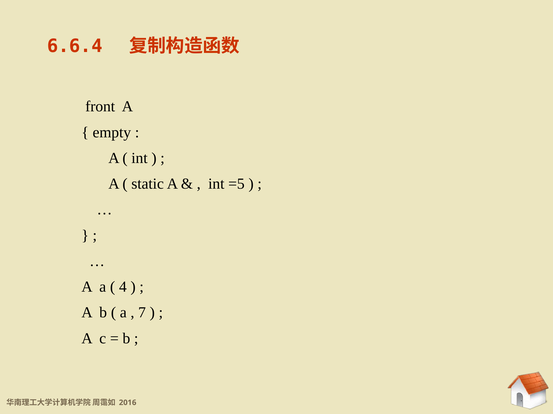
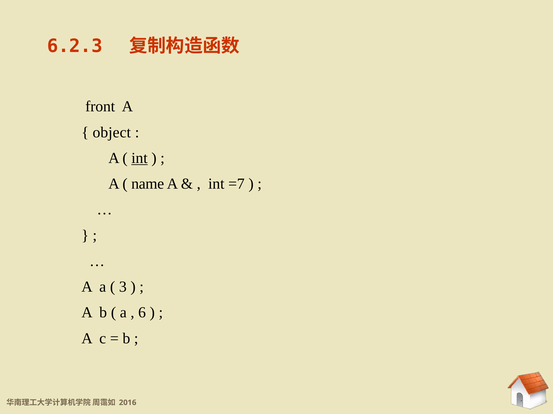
6.6.4: 6.6.4 -> 6.2.3
empty: empty -> object
int at (140, 158) underline: none -> present
static: static -> name
=5: =5 -> =7
4: 4 -> 3
7: 7 -> 6
